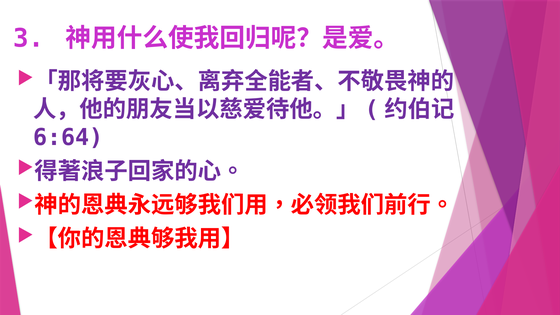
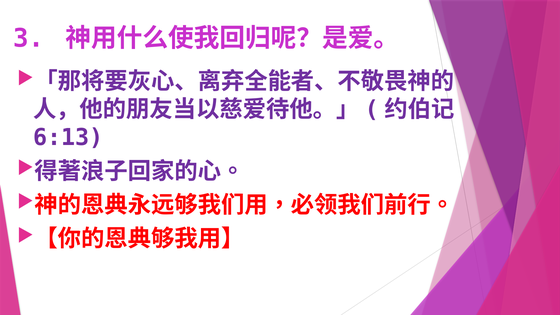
6:64: 6:64 -> 6:13
